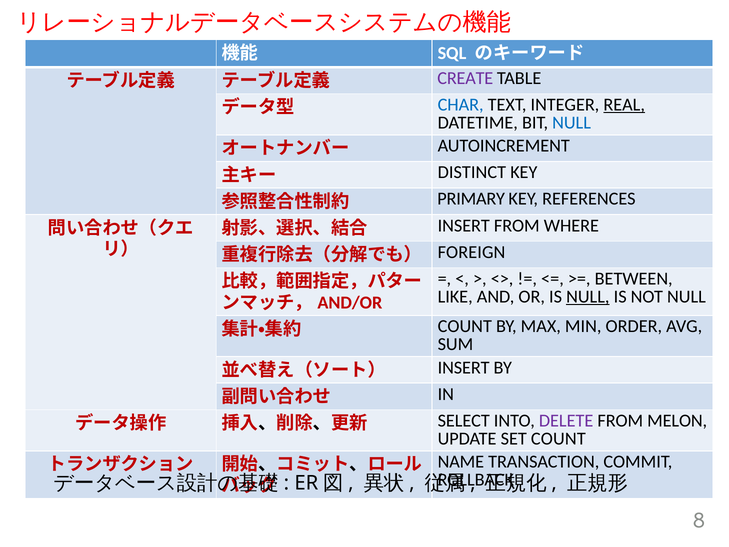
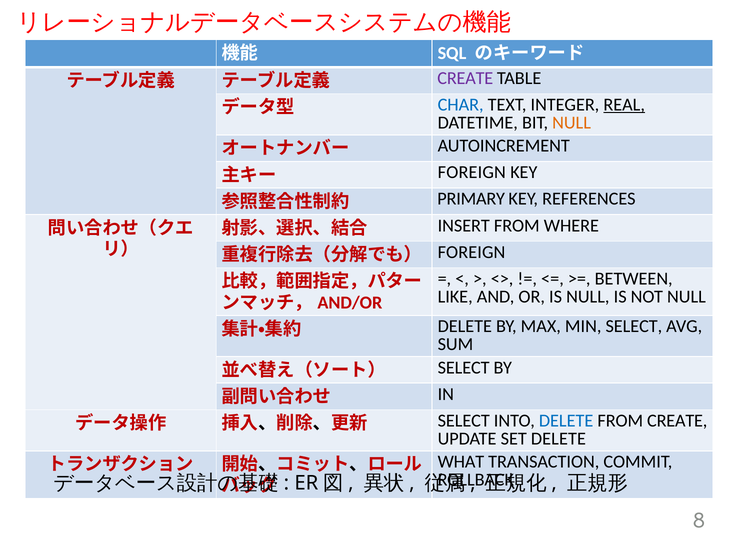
NULL at (572, 122) colour: blue -> orange
DISTINCT at (472, 172): DISTINCT -> FOREIGN
NULL at (588, 296) underline: present -> none
COUNT at (465, 326): COUNT -> DELETE
MIN ORDER: ORDER -> SELECT
INSERT at (464, 367): INSERT -> SELECT
DELETE at (566, 421) colour: purple -> blue
FROM MELON: MELON -> CREATE
SET COUNT: COUNT -> DELETE
NAME: NAME -> WHAT
